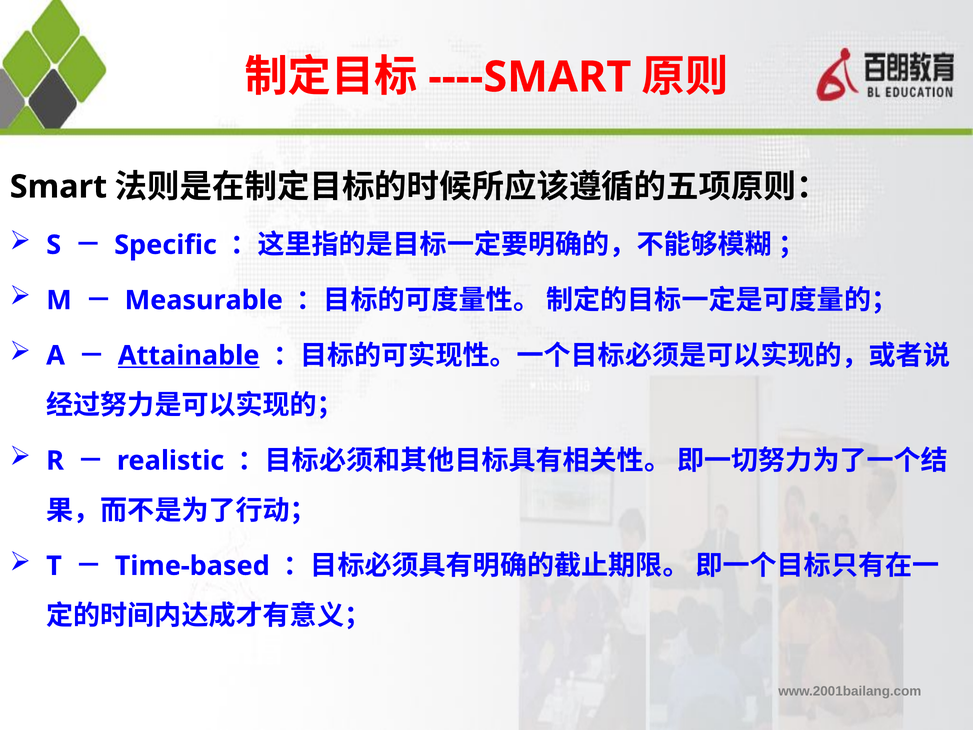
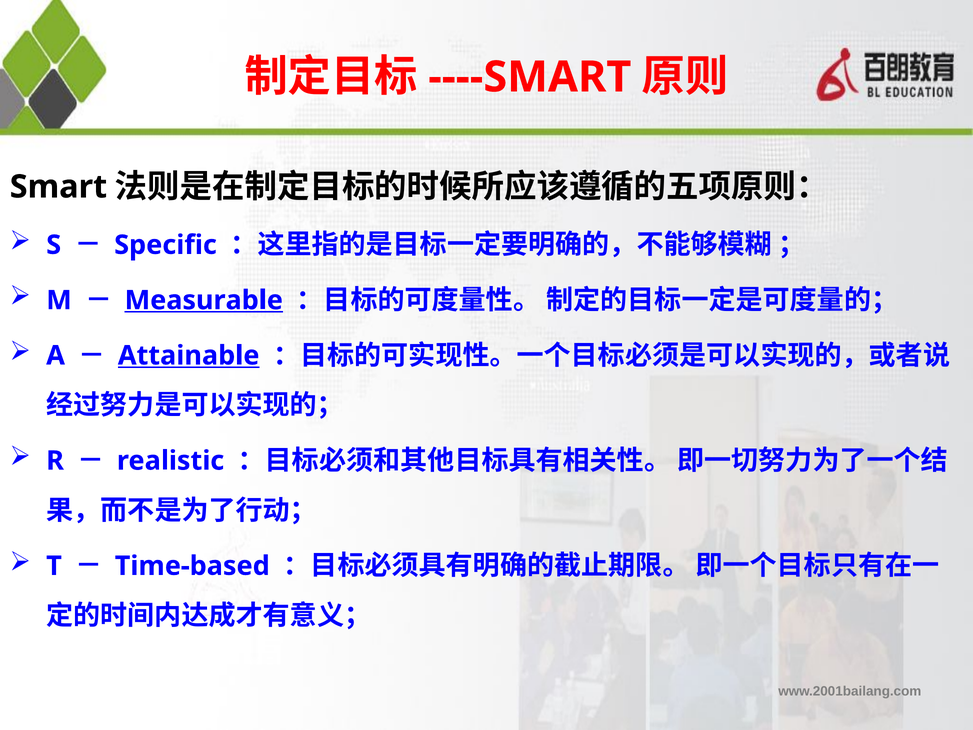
Measurable underline: none -> present
